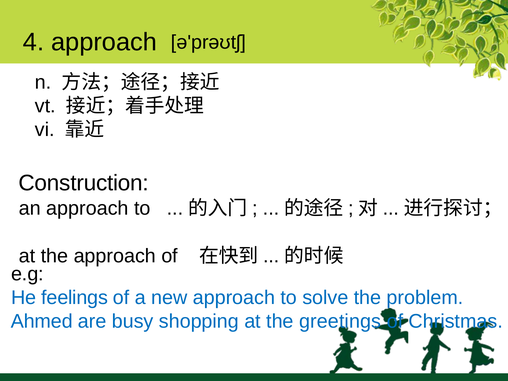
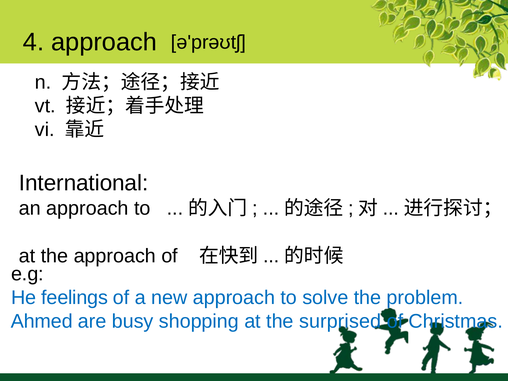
Construction: Construction -> International
greetings: greetings -> surprised
